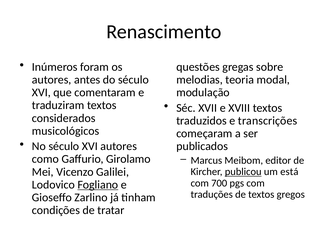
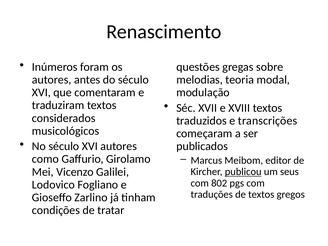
está: está -> seus
700: 700 -> 802
Fogliano underline: present -> none
